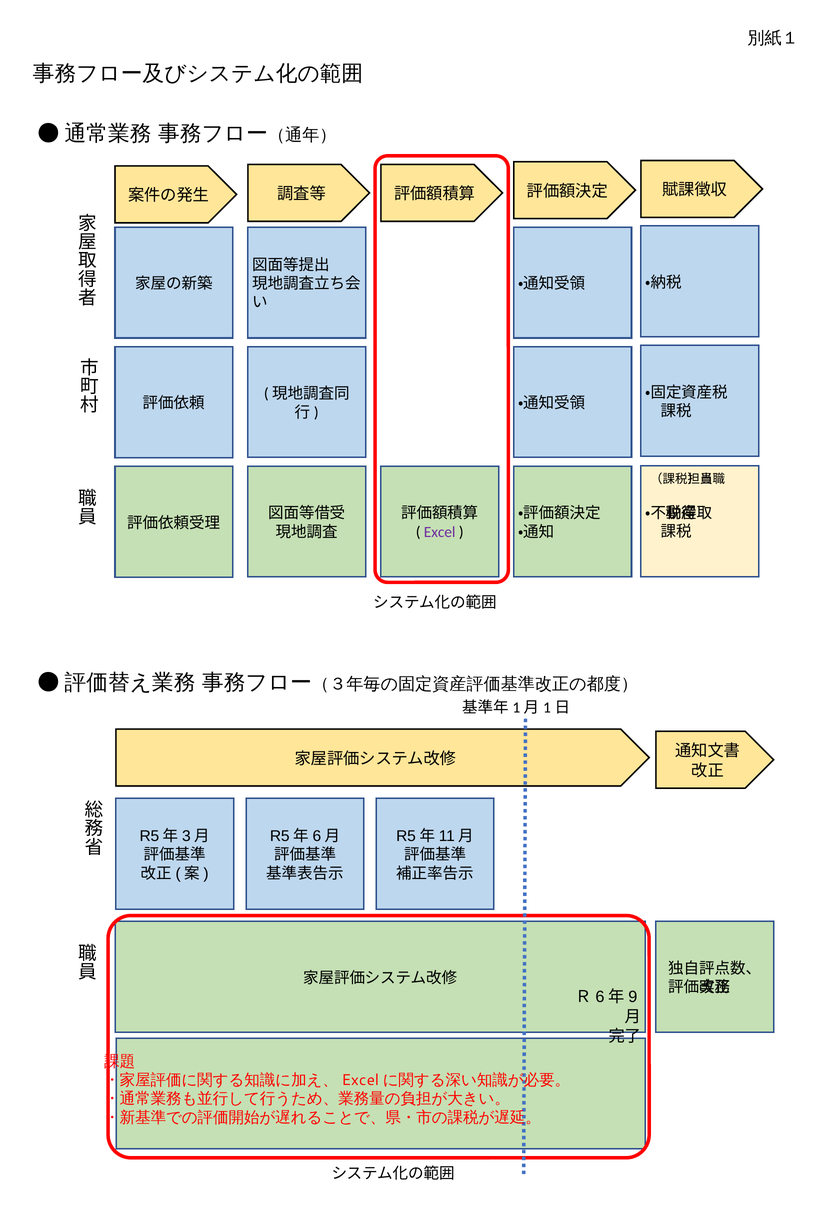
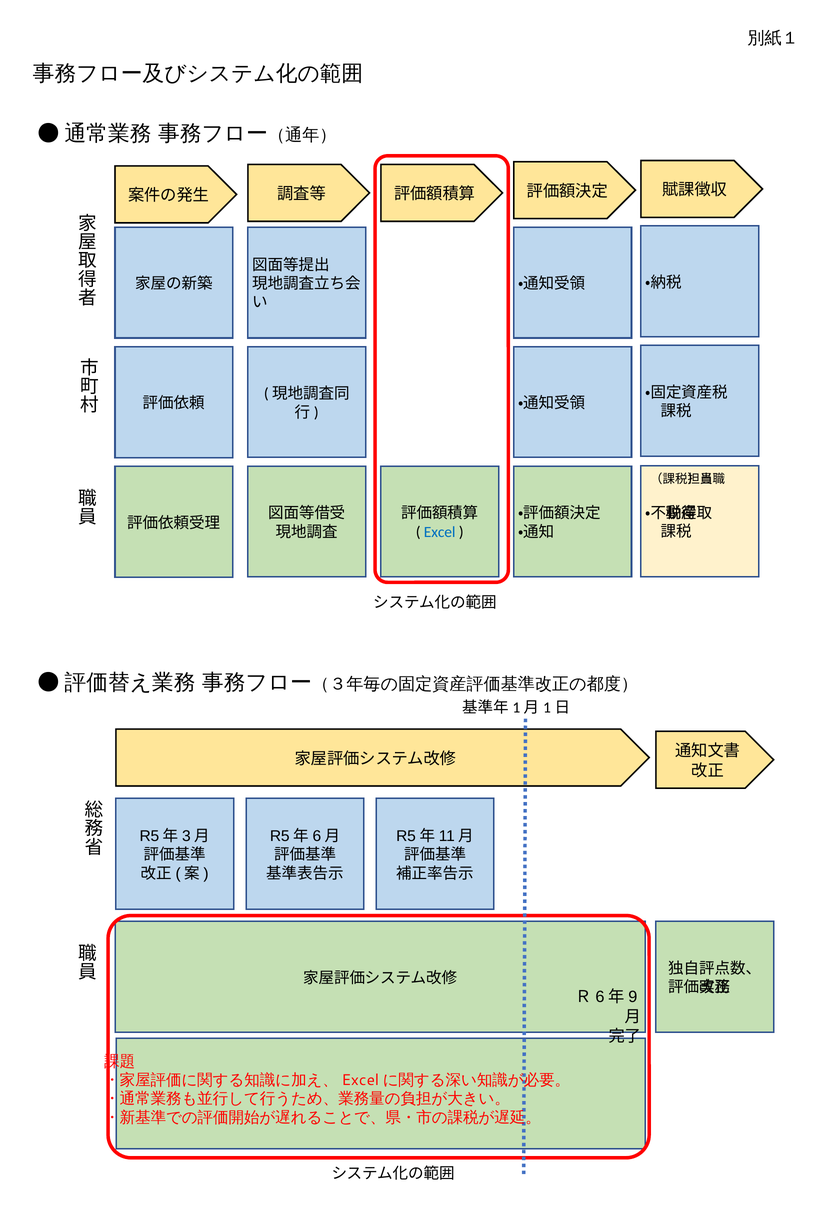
Excel colour: purple -> blue
